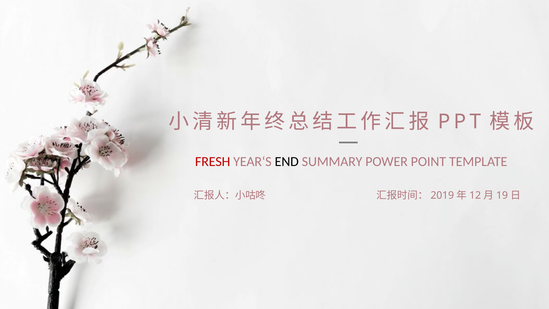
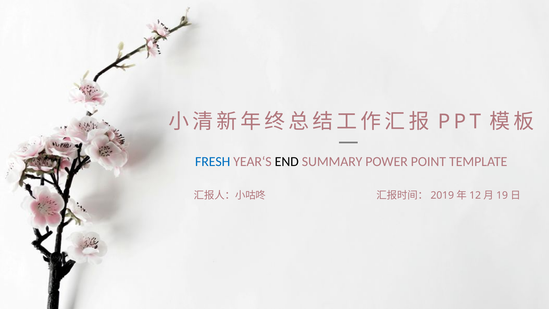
FRESH colour: red -> blue
